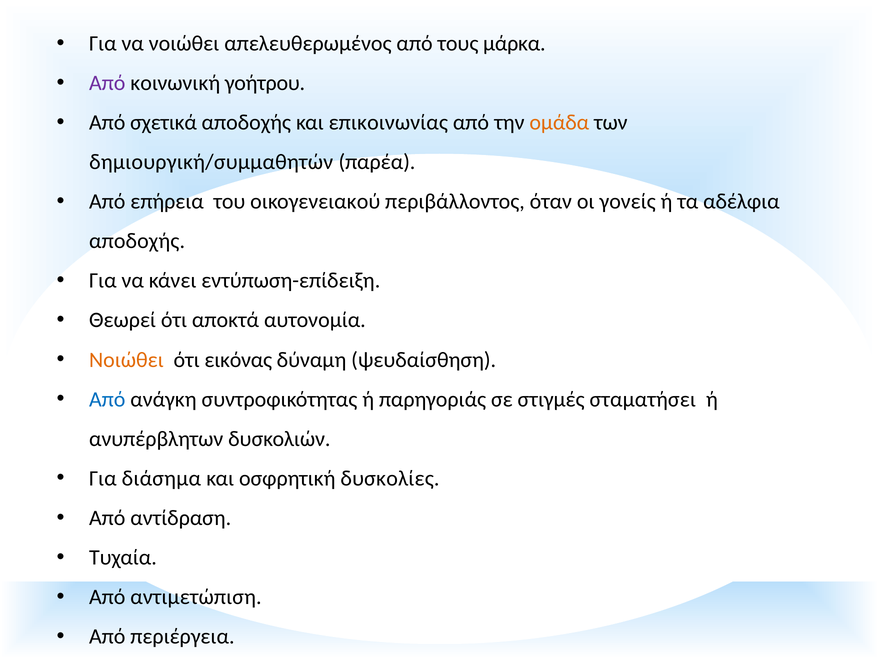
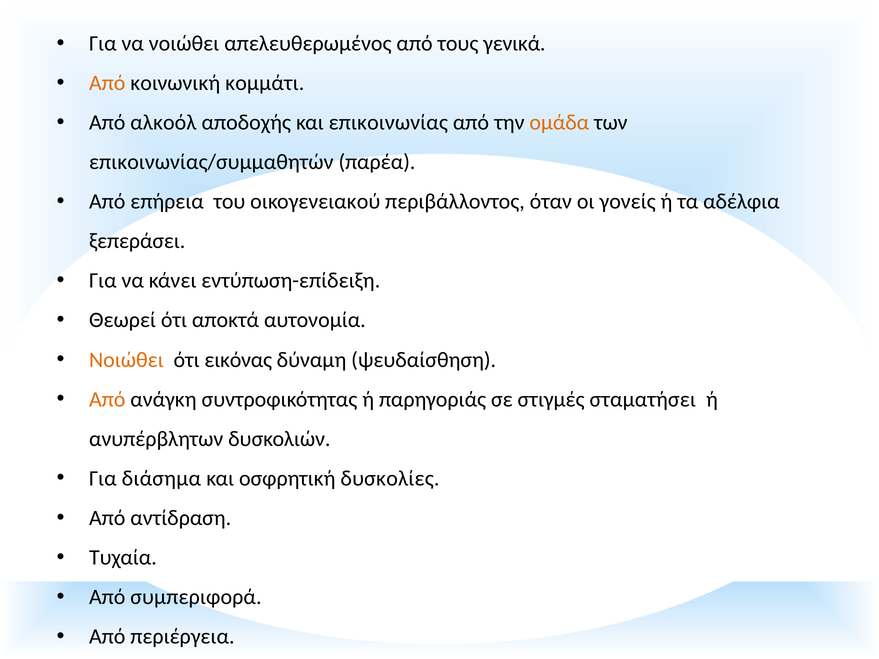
μάρκα: μάρκα -> γενικά
Από at (107, 83) colour: purple -> orange
γοήτρου: γοήτρου -> κομμάτι
σχετικά: σχετικά -> αλκοόλ
δημιουργική/συμμαθητών: δημιουργική/συμμαθητών -> επικοινωνίας/συμμαθητών
αποδοχής at (137, 241): αποδοχής -> ξεπεράσει
Από at (107, 399) colour: blue -> orange
αντιμετώπιση: αντιμετώπιση -> συμπεριφορά
